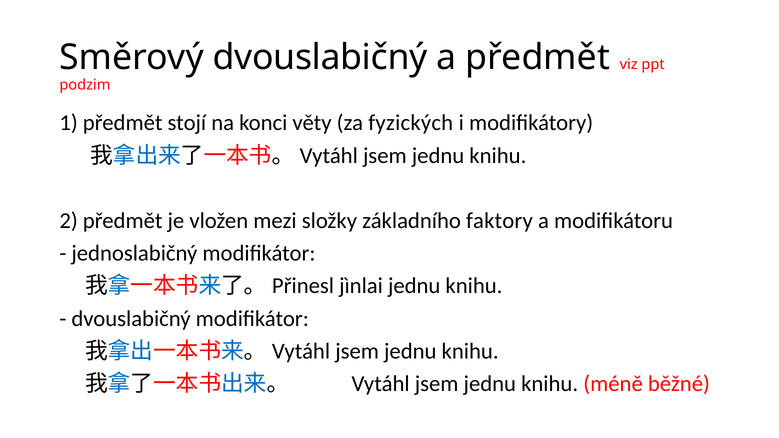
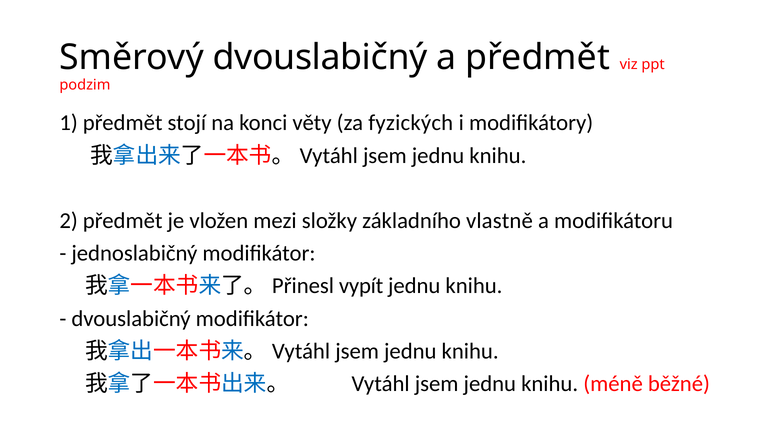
faktory: faktory -> vlastně
jìnlai: jìnlai -> vypít
